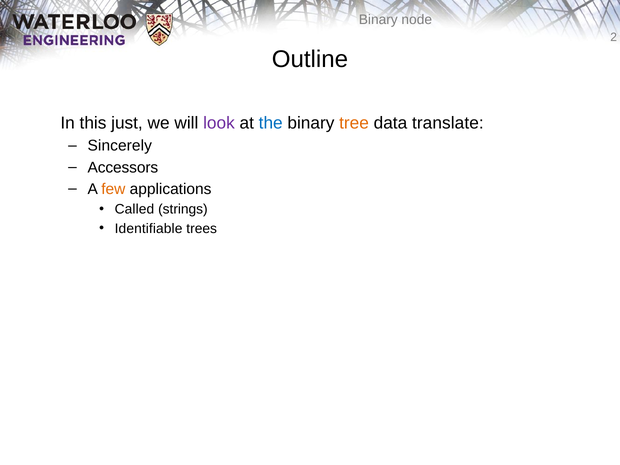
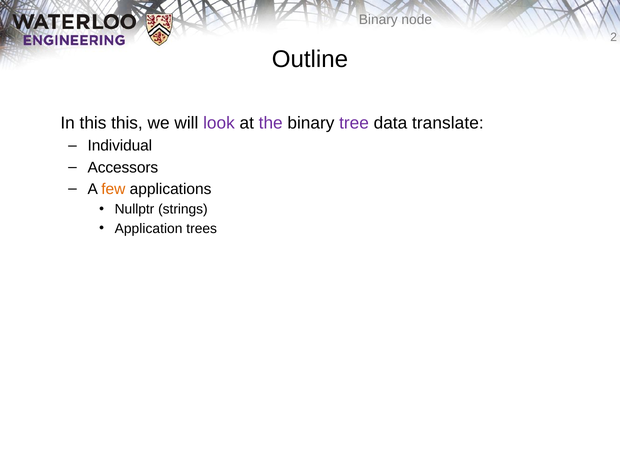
this just: just -> this
the colour: blue -> purple
tree colour: orange -> purple
Sincerely: Sincerely -> Individual
Called: Called -> Nullptr
Identifiable: Identifiable -> Application
